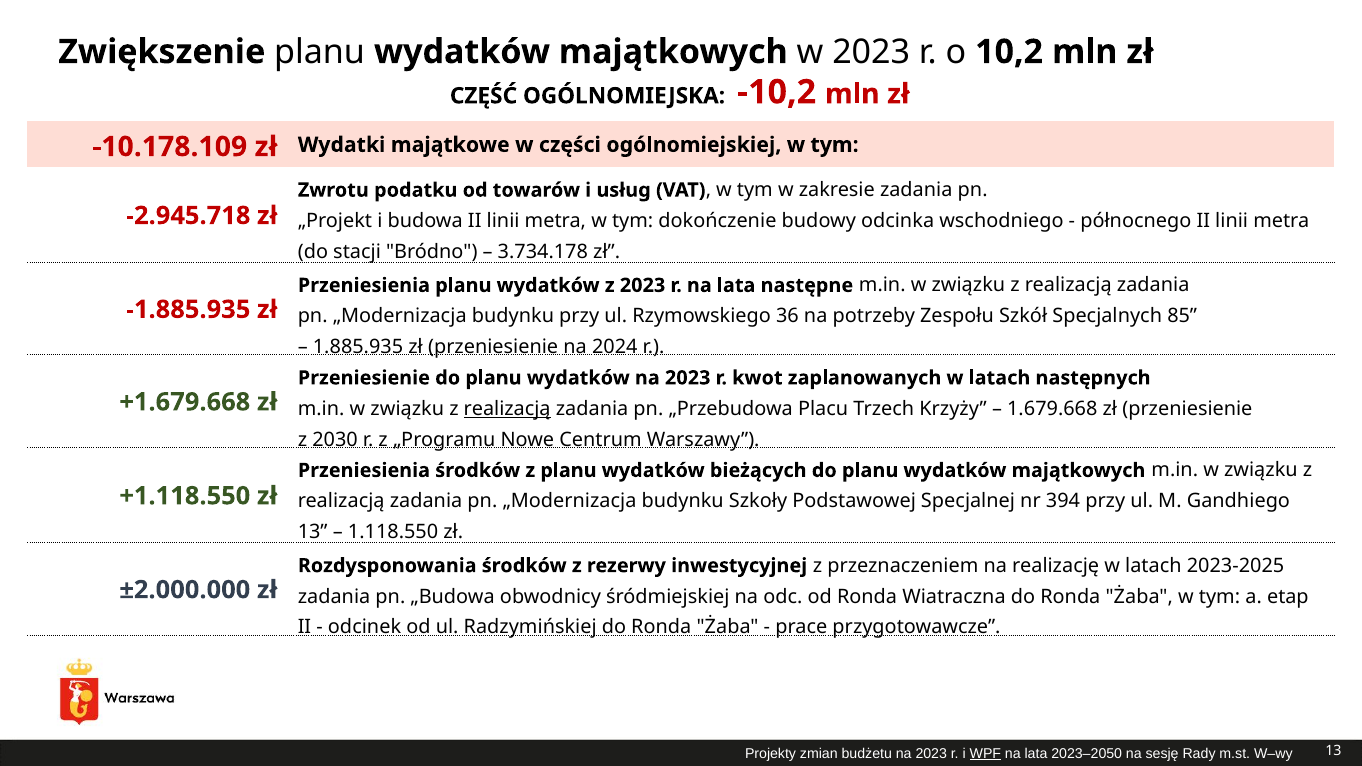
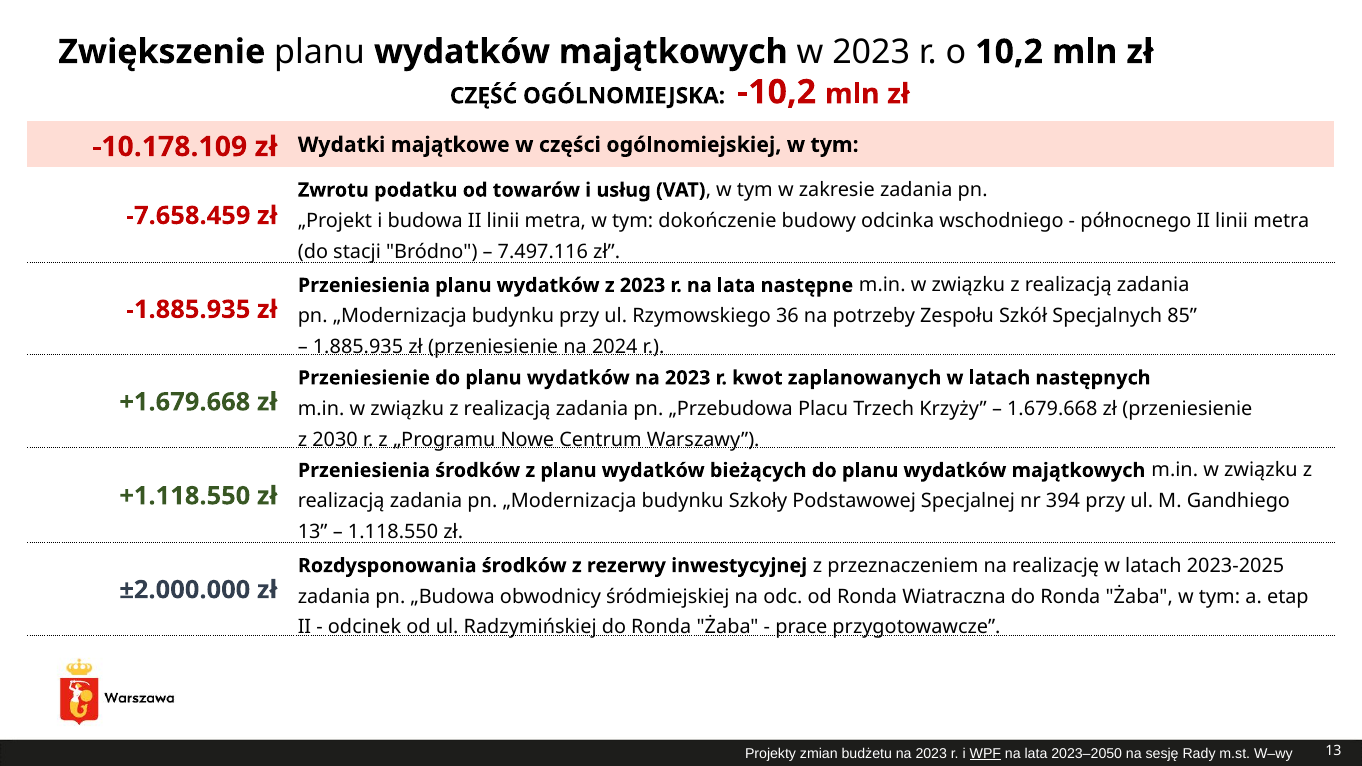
-2.945.718: -2.945.718 -> -7.658.459
3.734.178: 3.734.178 -> 7.497.116
realizacją at (507, 409) underline: present -> none
